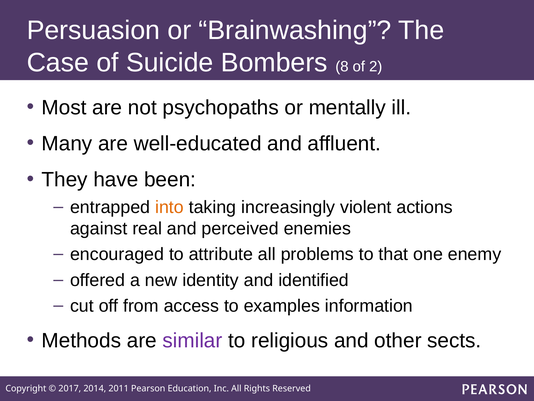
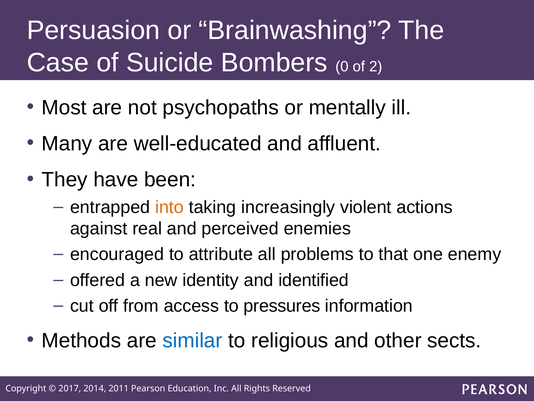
8: 8 -> 0
examples: examples -> pressures
similar colour: purple -> blue
